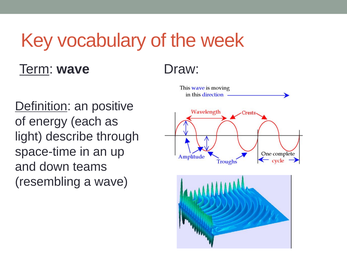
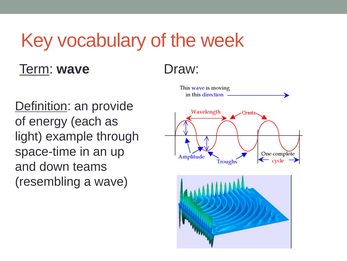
positive: positive -> provide
describe: describe -> example
